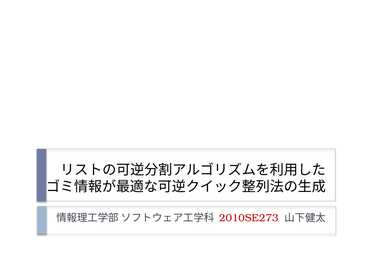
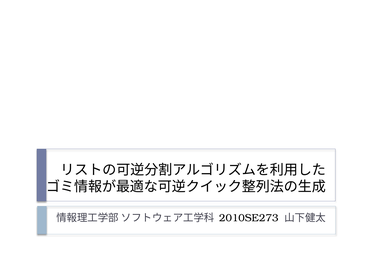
2010SE273 colour: red -> black
